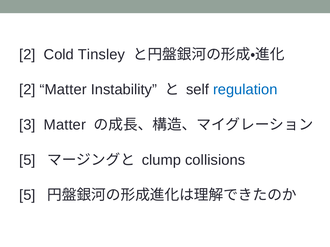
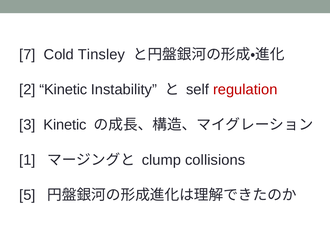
2 at (27, 55): 2 -> 7
2 Matter: Matter -> Kinetic
regulation colour: blue -> red
3 Matter: Matter -> Kinetic
5 at (27, 160): 5 -> 1
